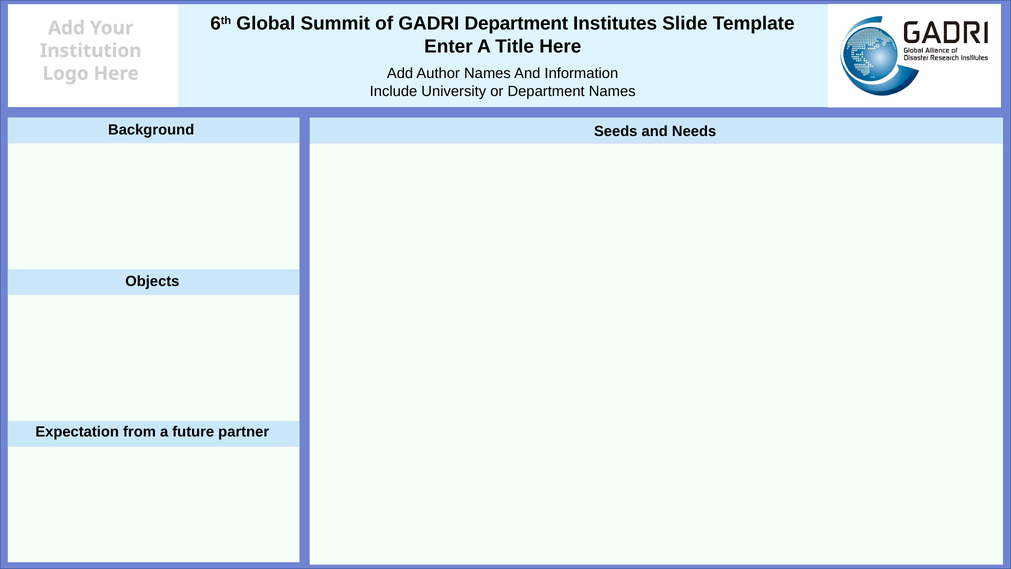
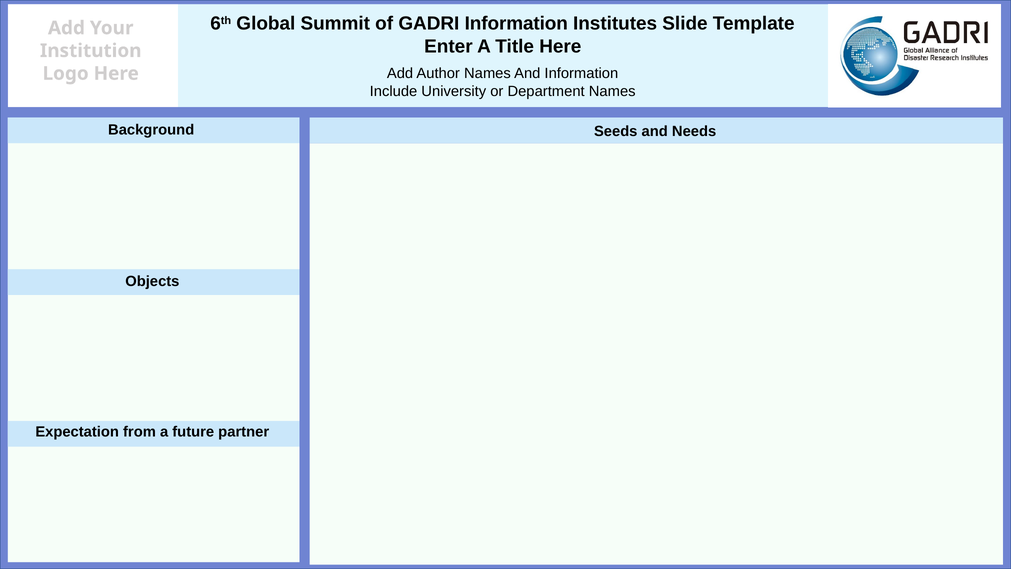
GADRI Department: Department -> Information
